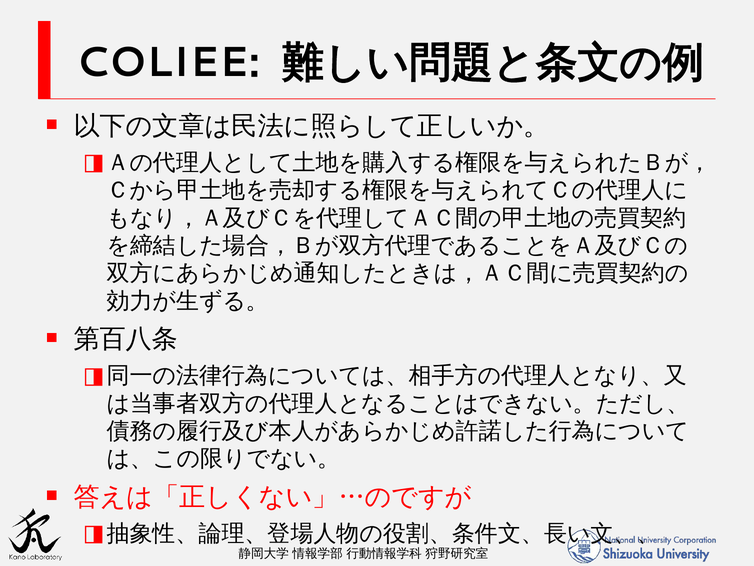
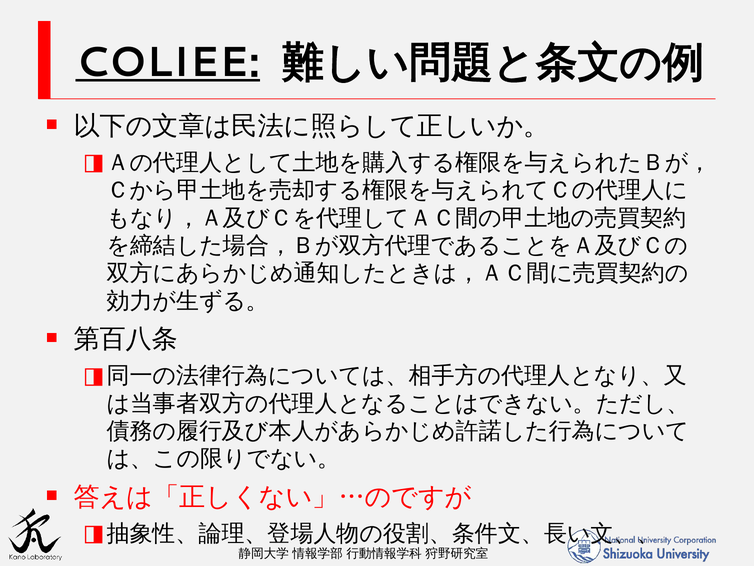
COLIEE underline: none -> present
